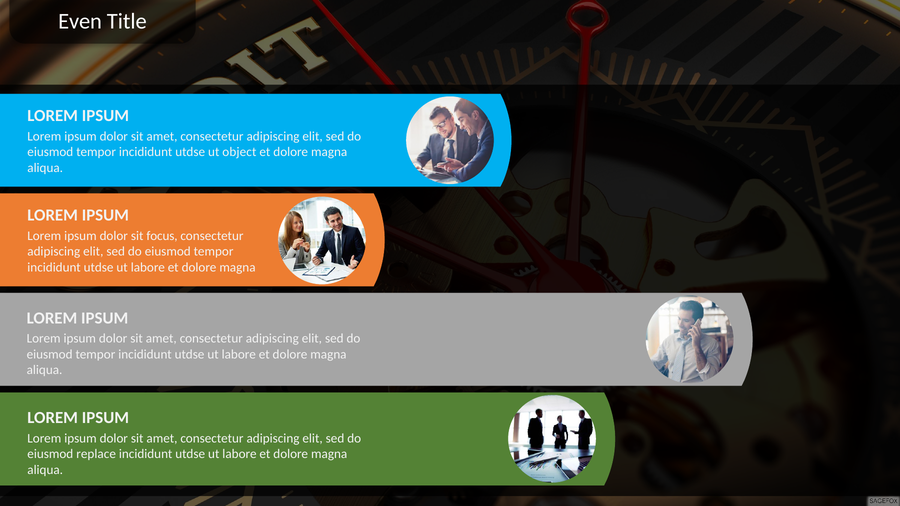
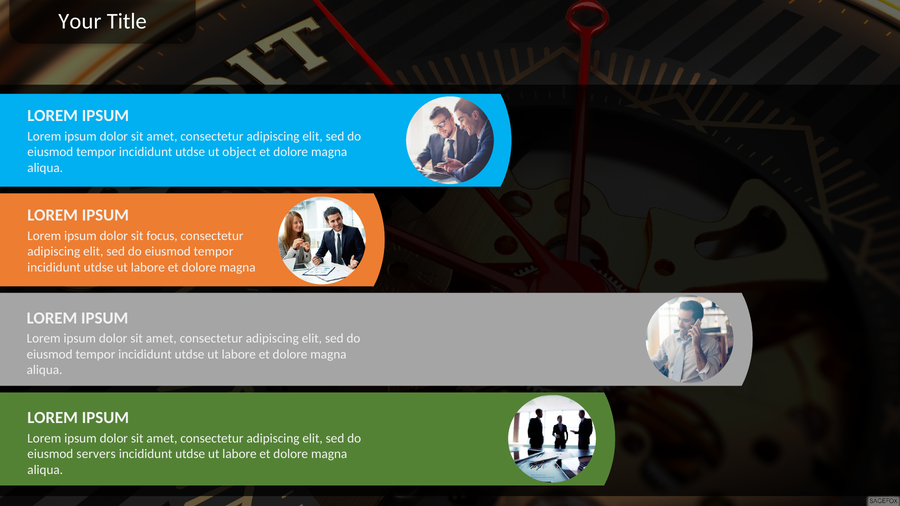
Even: Even -> Your
replace: replace -> servers
